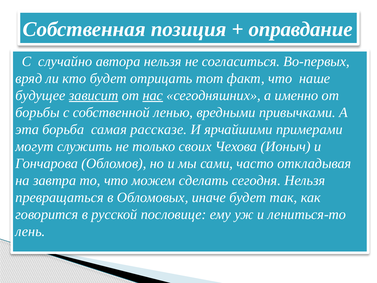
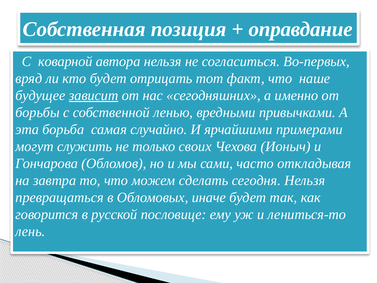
случайно: случайно -> коварной
нас underline: present -> none
рассказе: рассказе -> случайно
